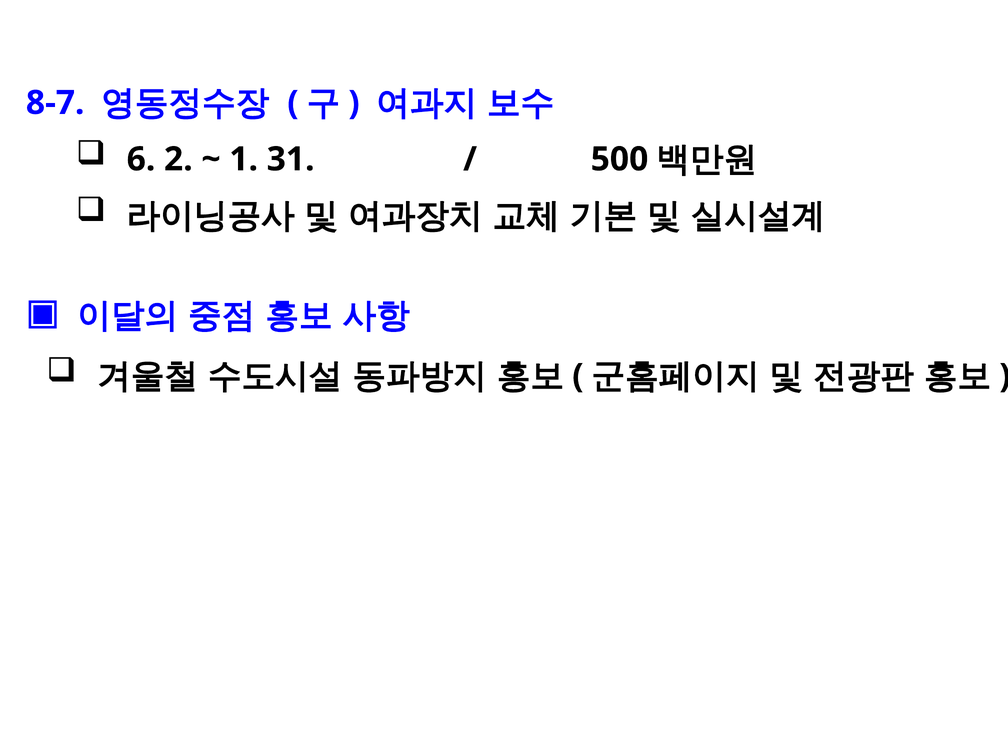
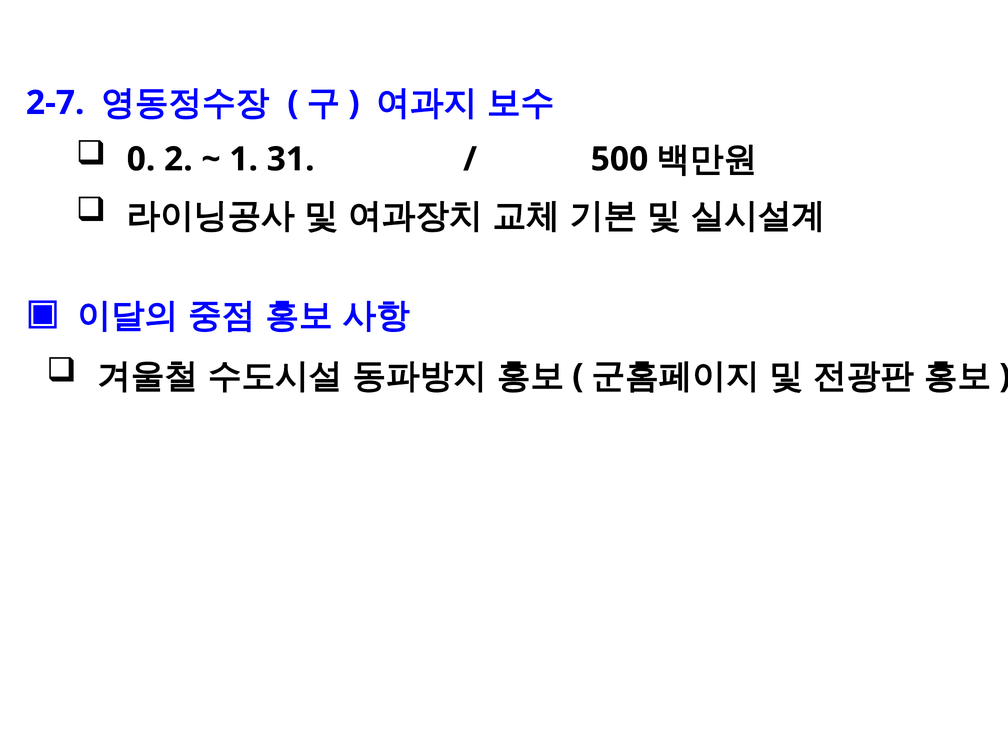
8-7: 8-7 -> 2-7
6: 6 -> 0
